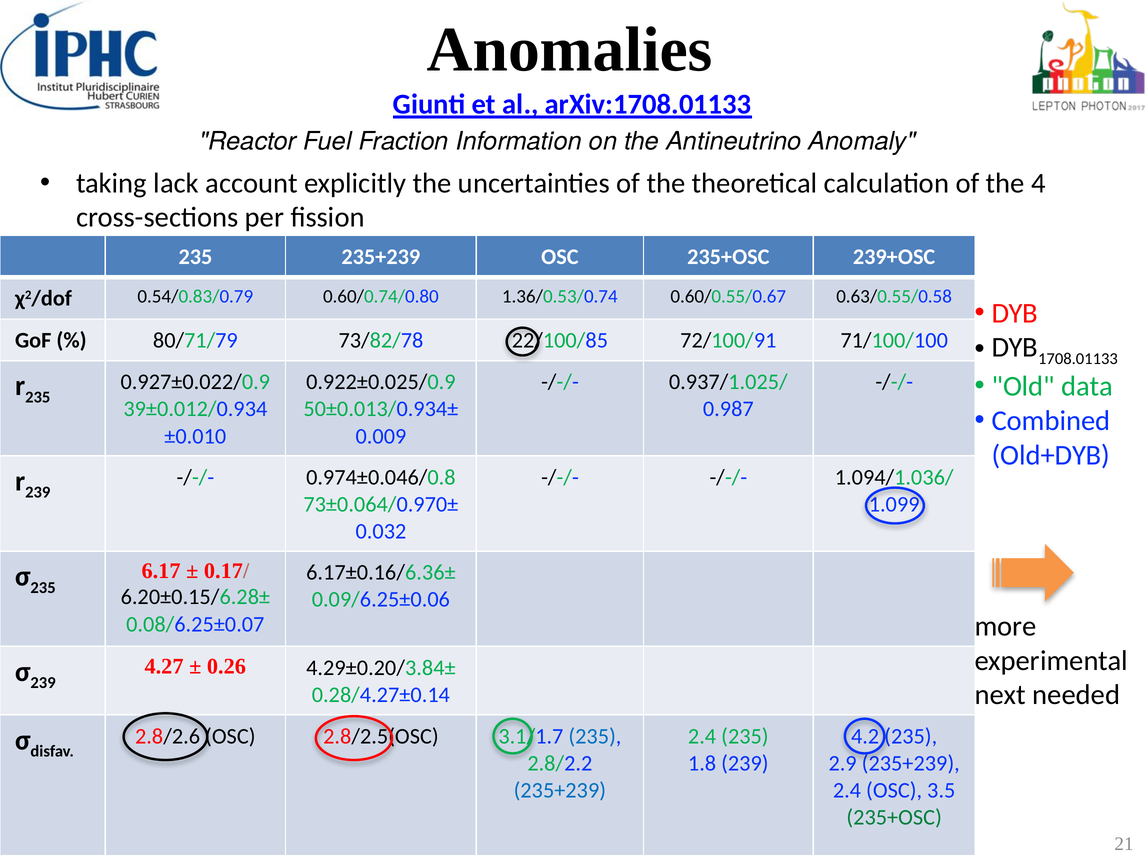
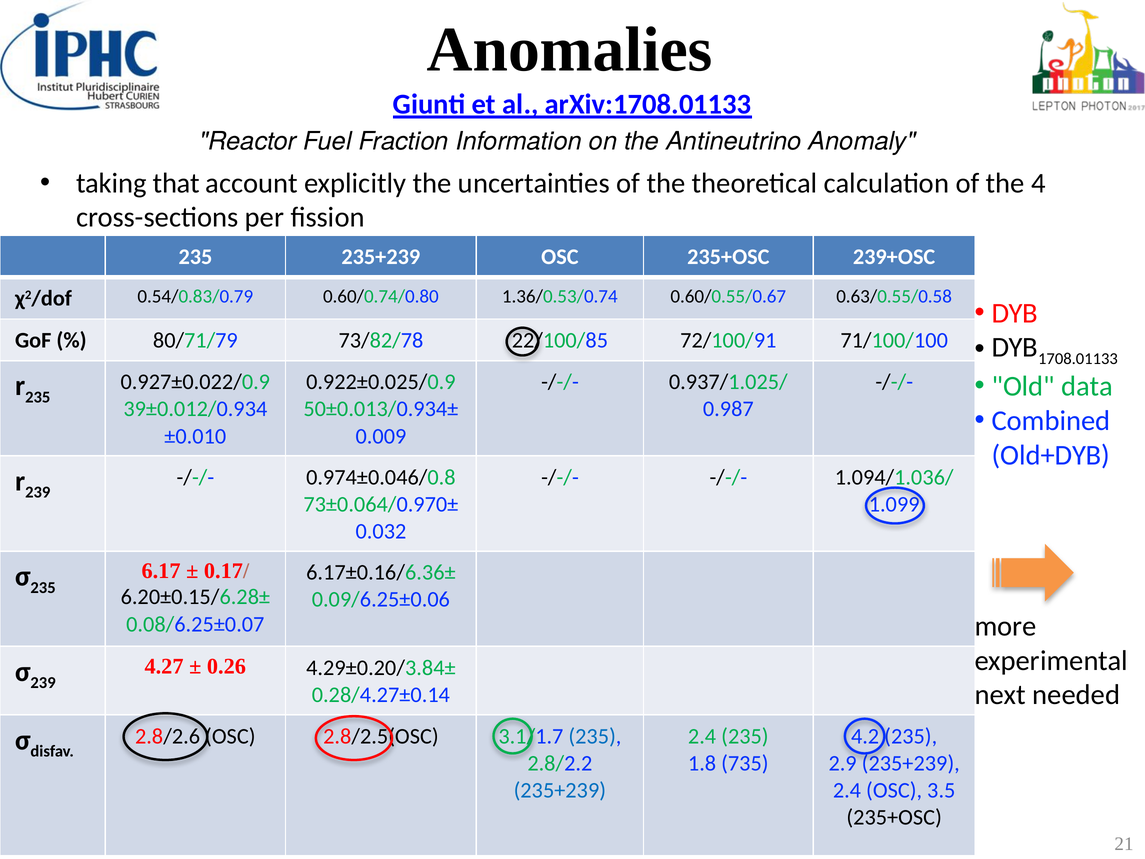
lack: lack -> that
1.8 239: 239 -> 735
235+OSC at (894, 817) colour: green -> black
